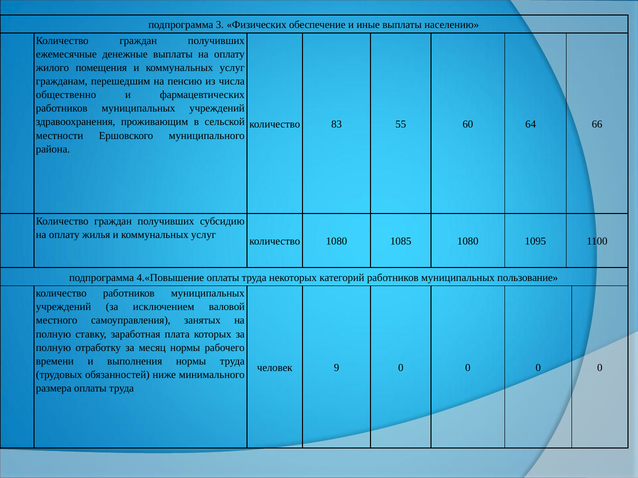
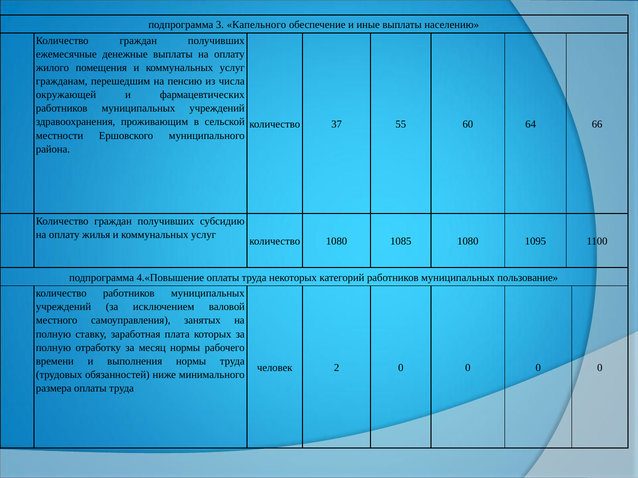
Физических: Физических -> Капельного
общественно: общественно -> окружающей
83: 83 -> 37
9: 9 -> 2
